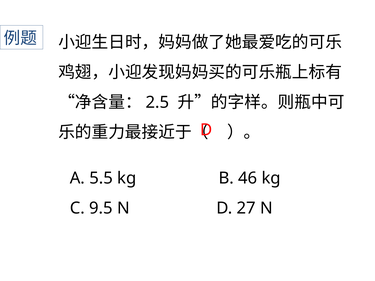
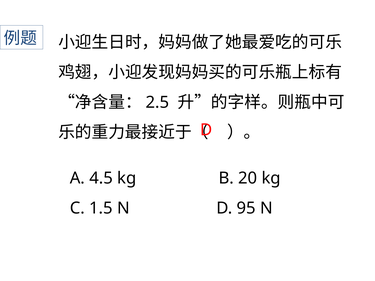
5.5: 5.5 -> 4.5
46: 46 -> 20
9.5: 9.5 -> 1.5
27: 27 -> 95
